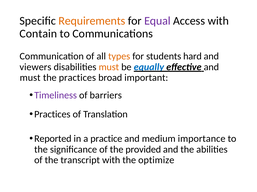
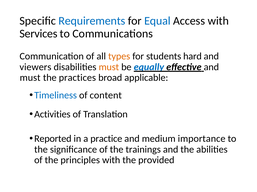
Requirements colour: orange -> blue
Equal colour: purple -> blue
Contain: Contain -> Services
important: important -> applicable
Timeliness colour: purple -> blue
barriers: barriers -> content
Practices at (52, 115): Practices -> Activities
provided: provided -> trainings
transcript: transcript -> principles
optimize: optimize -> provided
